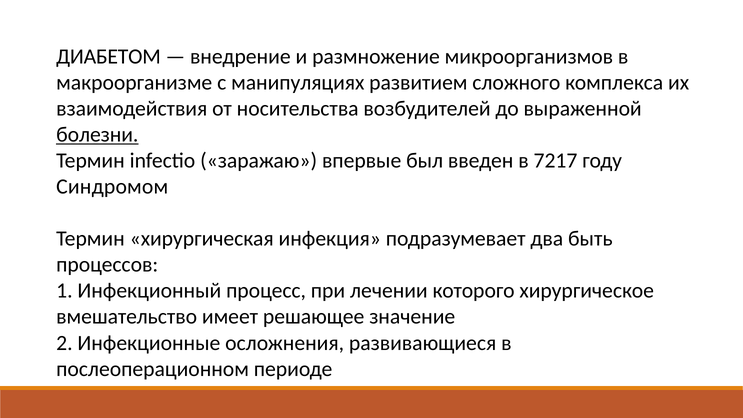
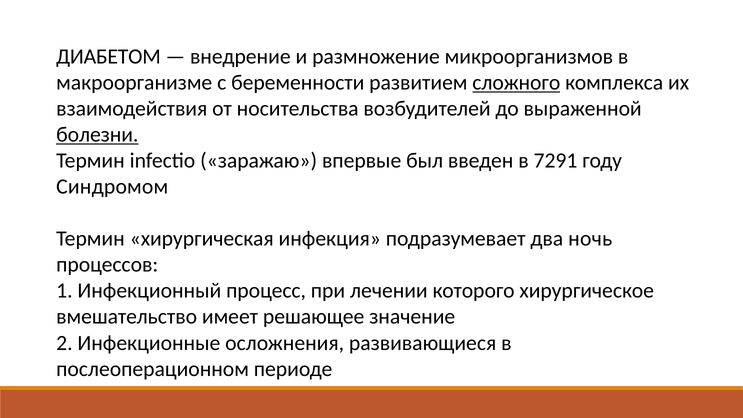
манипуляциях: манипуляциях -> беременности
сложного underline: none -> present
7217: 7217 -> 7291
быть: быть -> ночь
